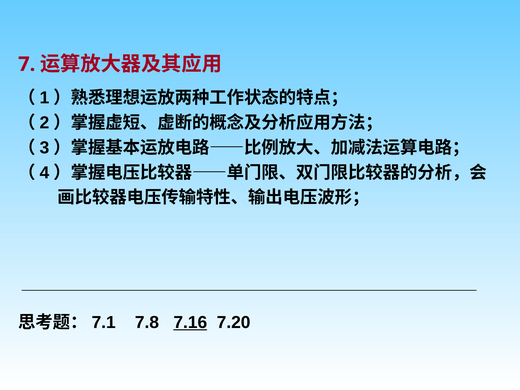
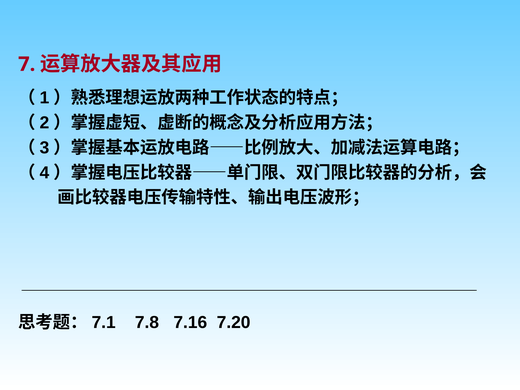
7.16 underline: present -> none
